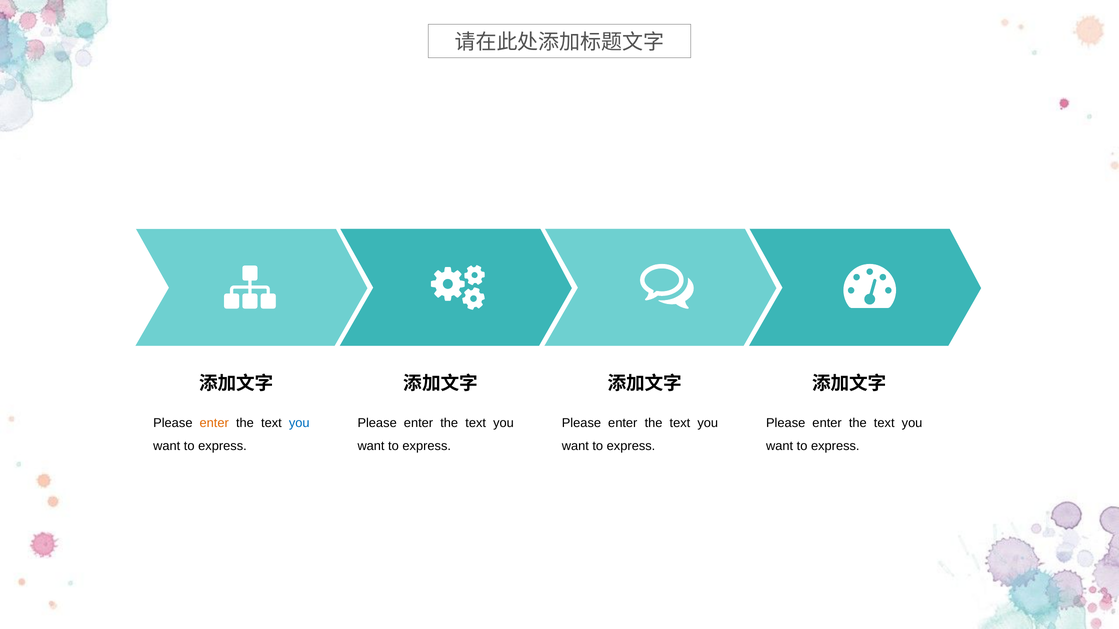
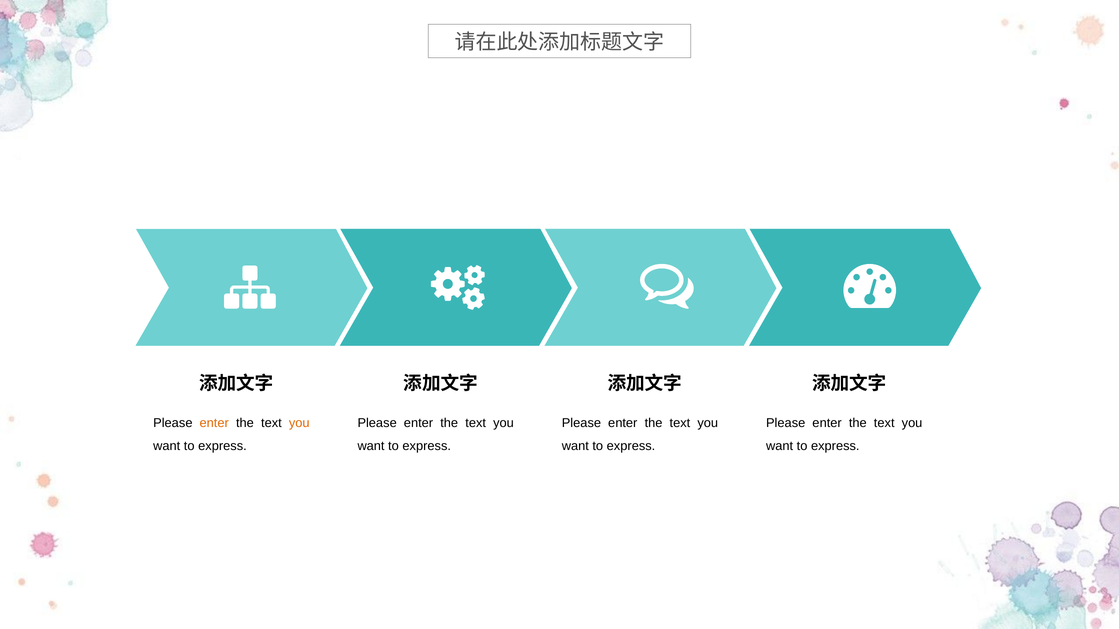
you at (299, 423) colour: blue -> orange
